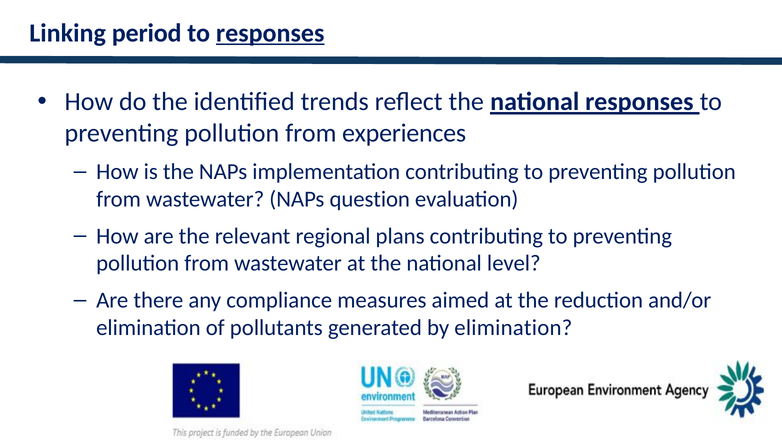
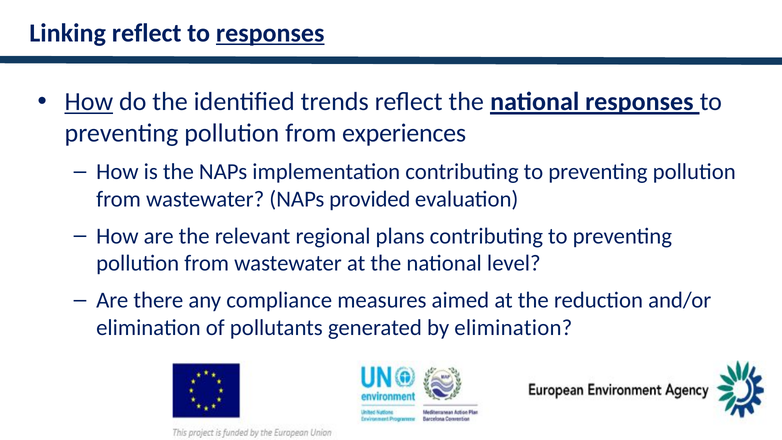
Linking period: period -> reflect
How at (89, 102) underline: none -> present
question: question -> provided
